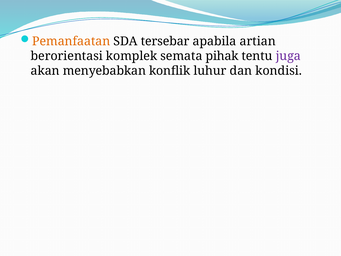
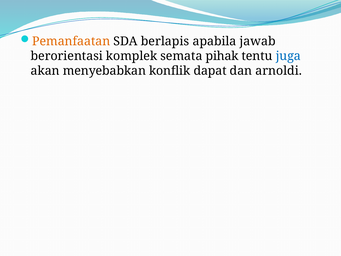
tersebar: tersebar -> berlapis
artian: artian -> jawab
juga colour: purple -> blue
luhur: luhur -> dapat
kondisi: kondisi -> arnoldi
